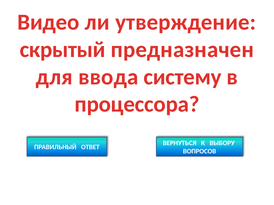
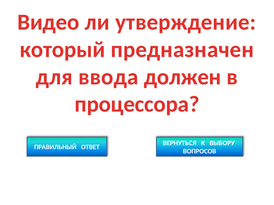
скрытый: скрытый -> который
систему: систему -> должен
